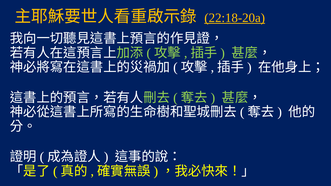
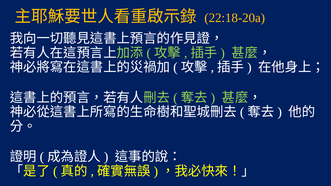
22:18-20a underline: present -> none
